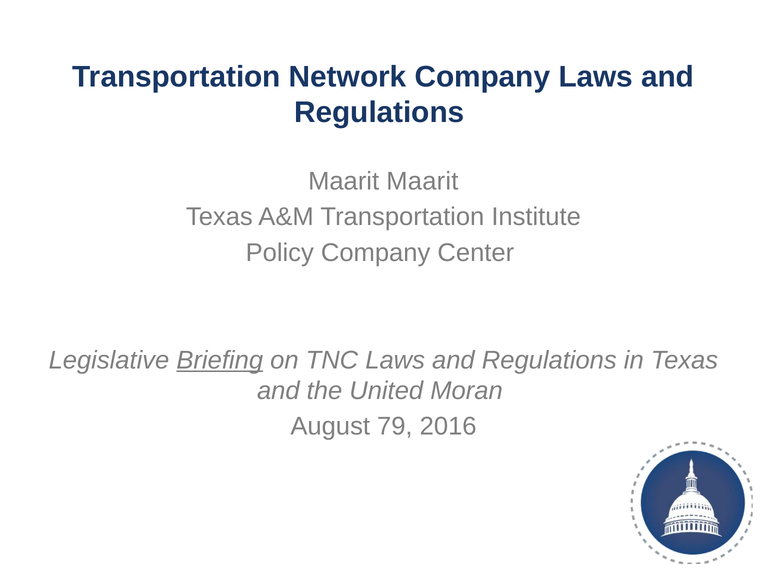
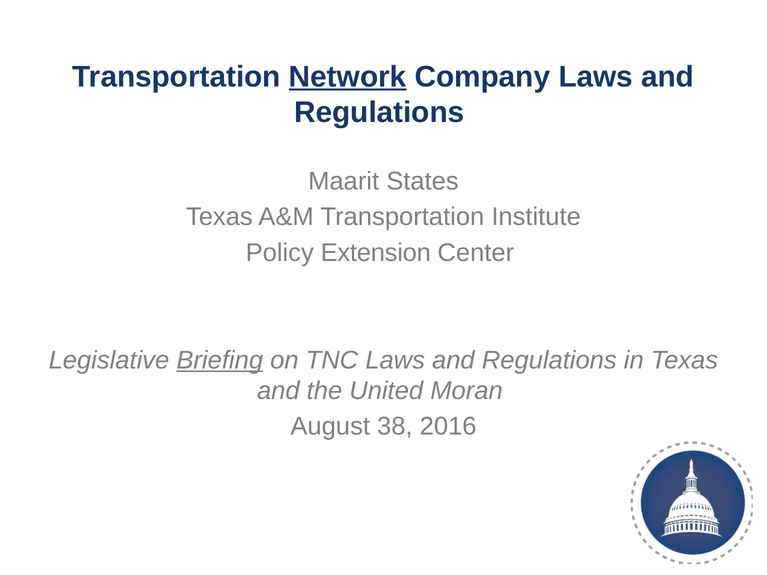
Network underline: none -> present
Maarit Maarit: Maarit -> States
Policy Company: Company -> Extension
79: 79 -> 38
